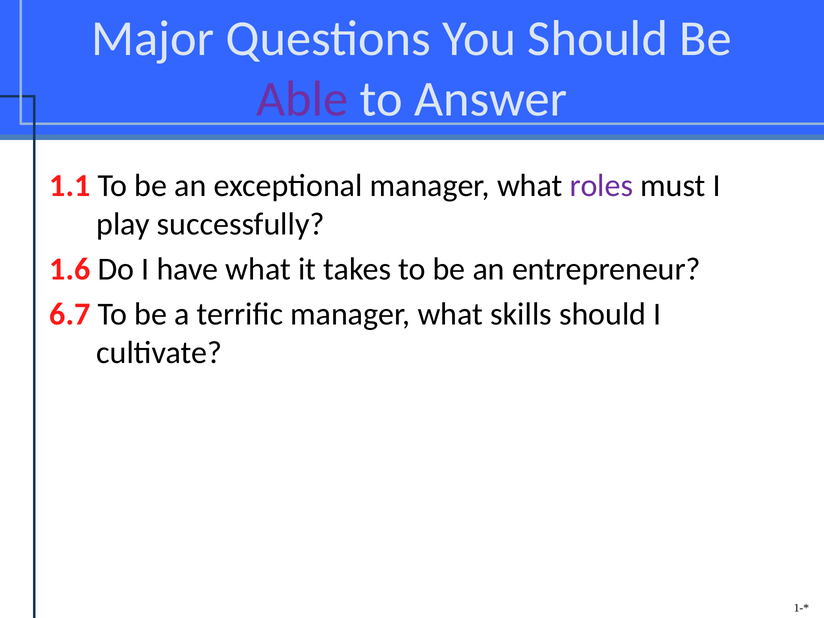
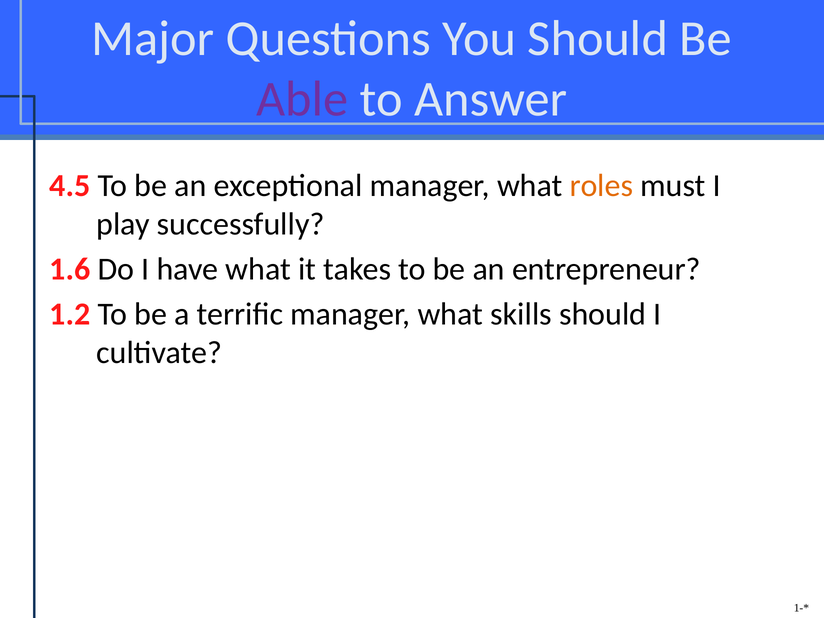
1.1: 1.1 -> 4.5
roles colour: purple -> orange
6.7: 6.7 -> 1.2
